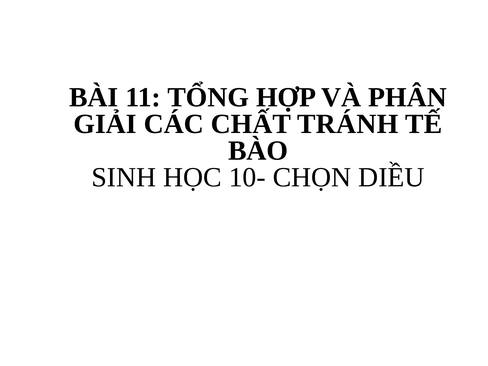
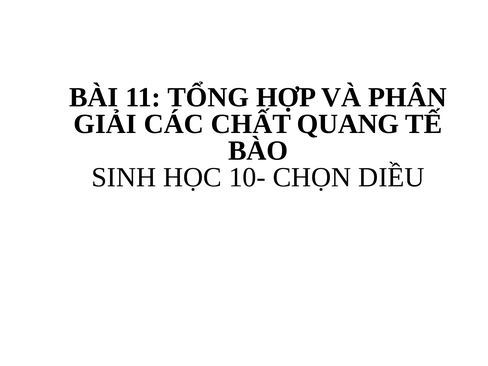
TRÁNH: TRÁNH -> QUANG
